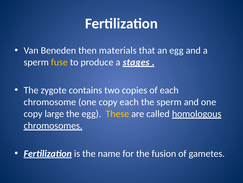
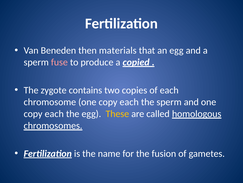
fuse colour: yellow -> pink
stages: stages -> copied
large at (54, 113): large -> each
